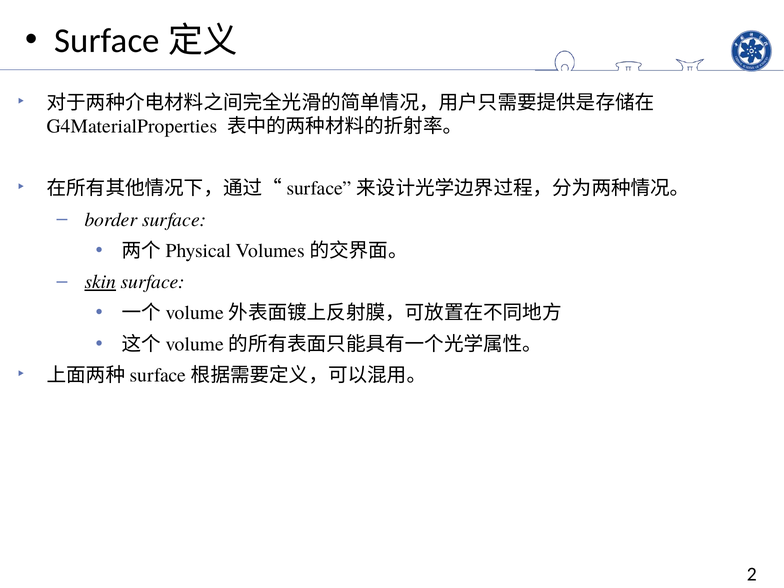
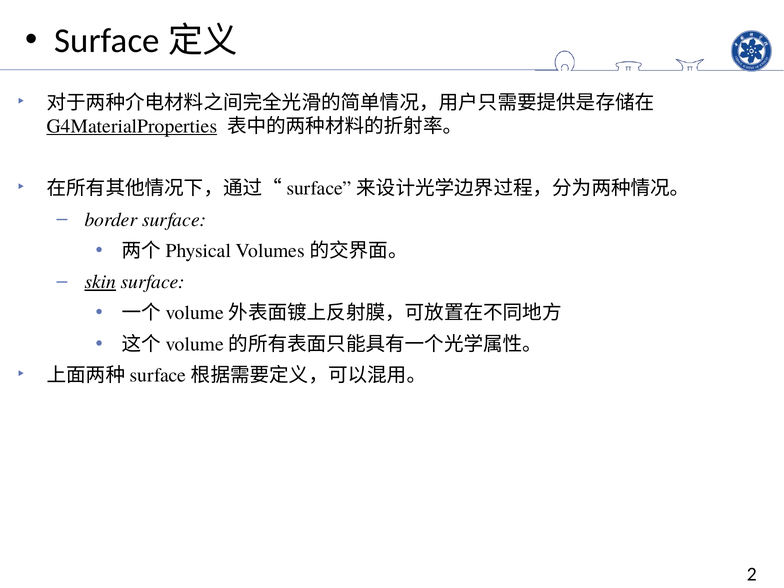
G4MaterialProperties underline: none -> present
